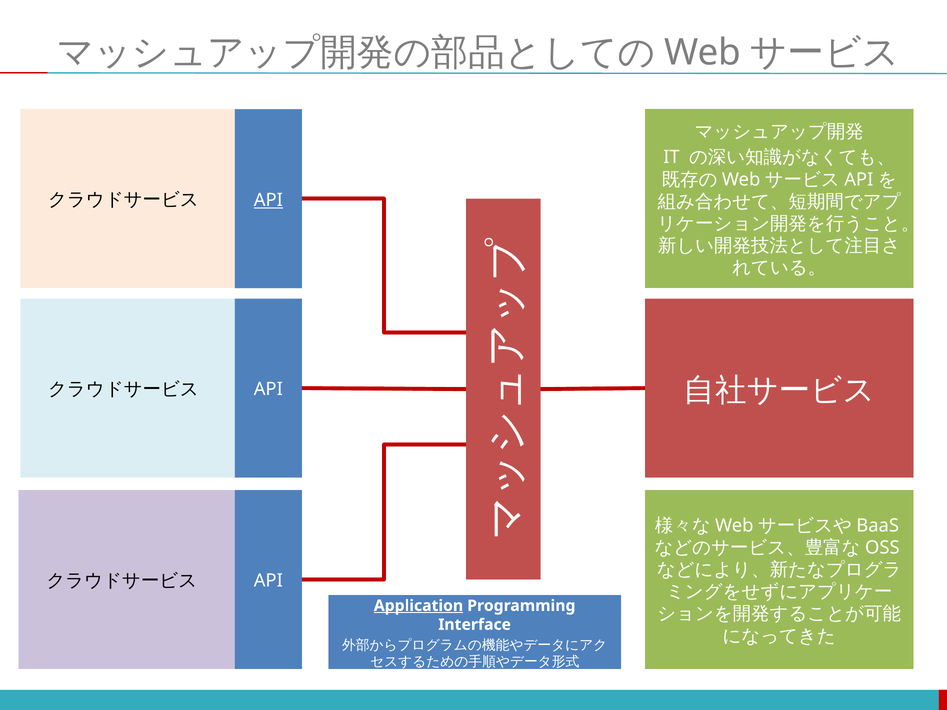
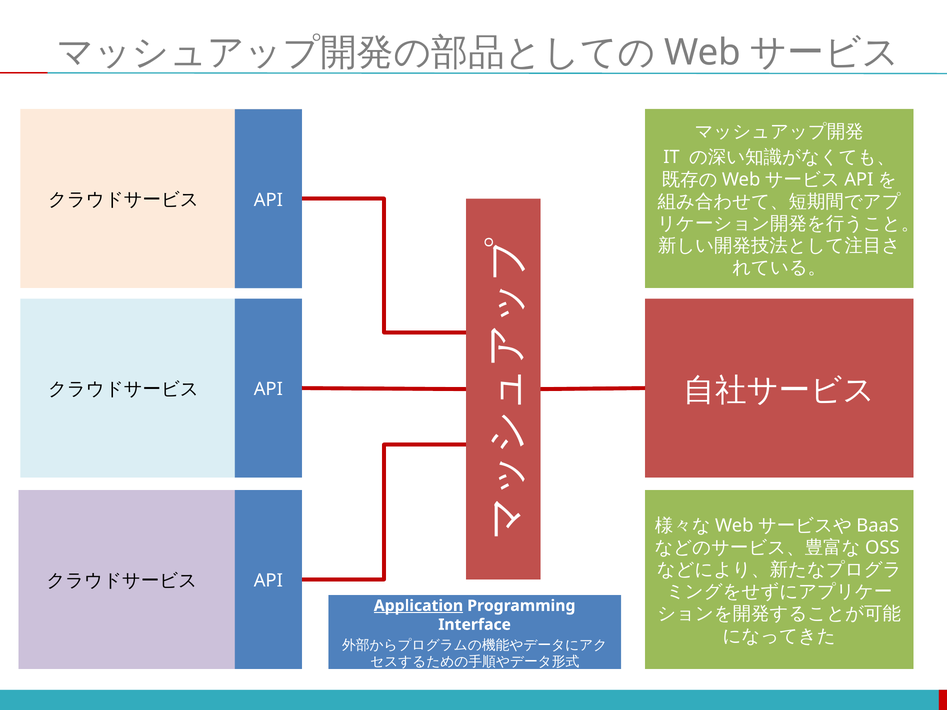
API at (268, 200) underline: present -> none
